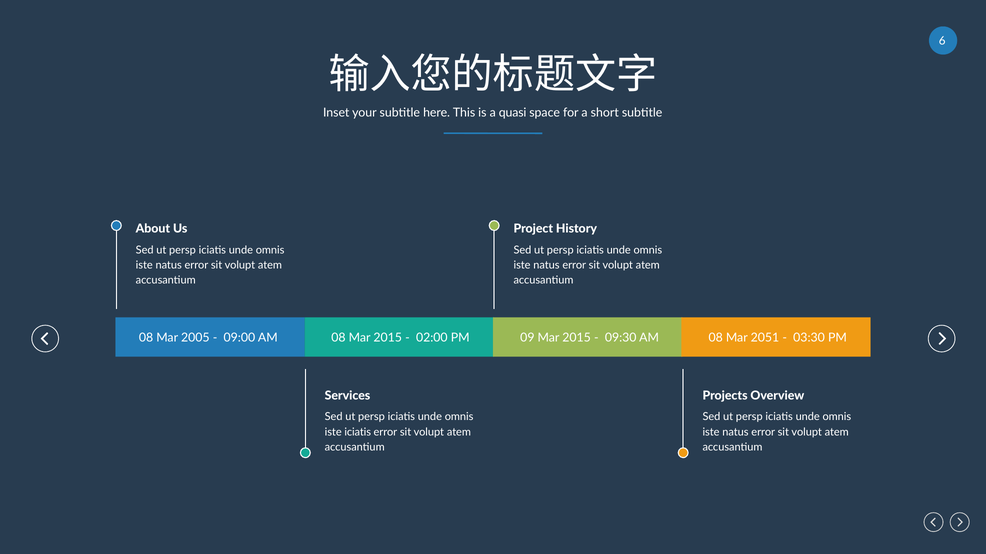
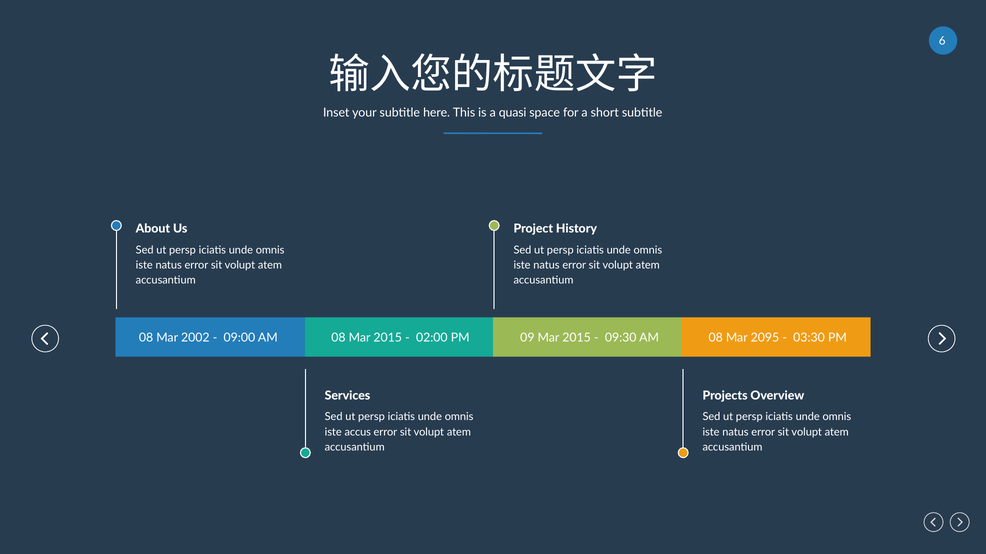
2005: 2005 -> 2002
2051: 2051 -> 2095
iste iciatis: iciatis -> accus
